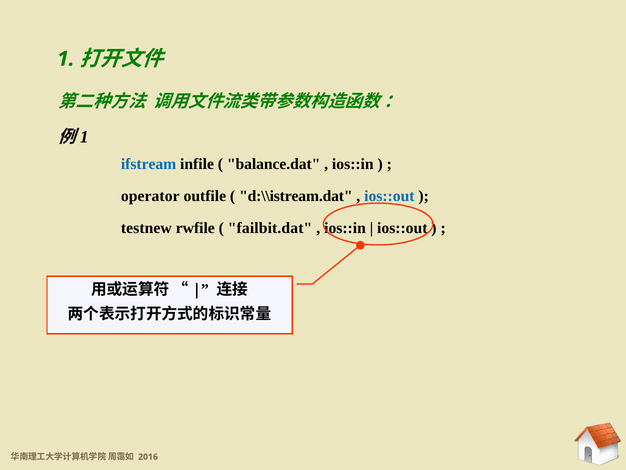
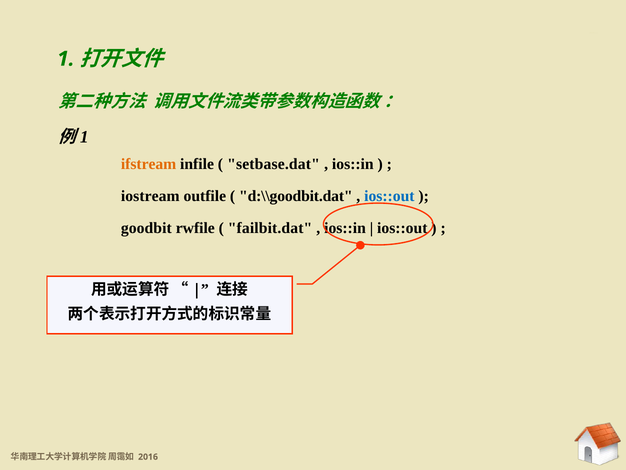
ifstream colour: blue -> orange
balance.dat: balance.dat -> setbase.dat
operator: operator -> iostream
d:\\istream.dat: d:\\istream.dat -> d:\\goodbit.dat
testnew: testnew -> goodbit
